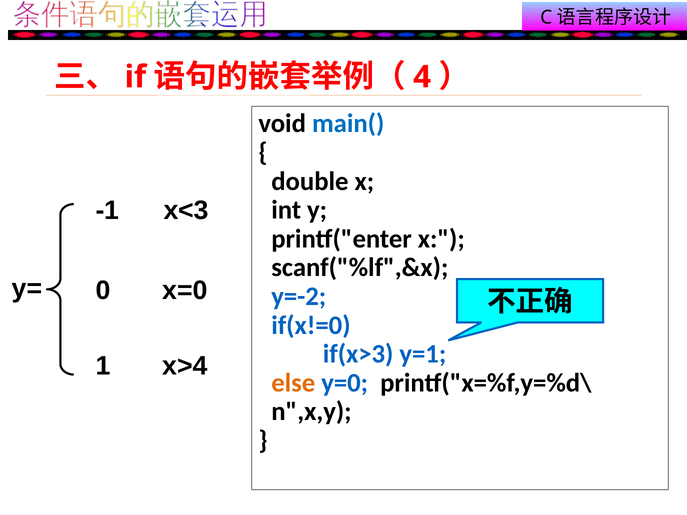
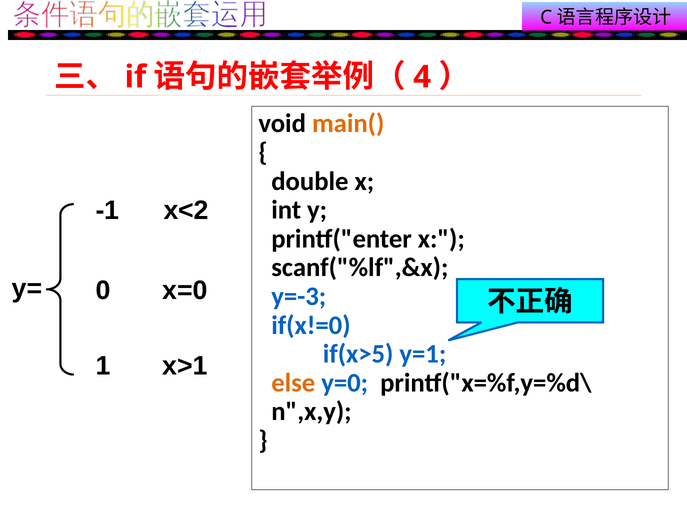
main( colour: blue -> orange
x<3: x<3 -> x<2
y=-2: y=-2 -> y=-3
if(x>3: if(x>3 -> if(x>5
x>4: x>4 -> x>1
